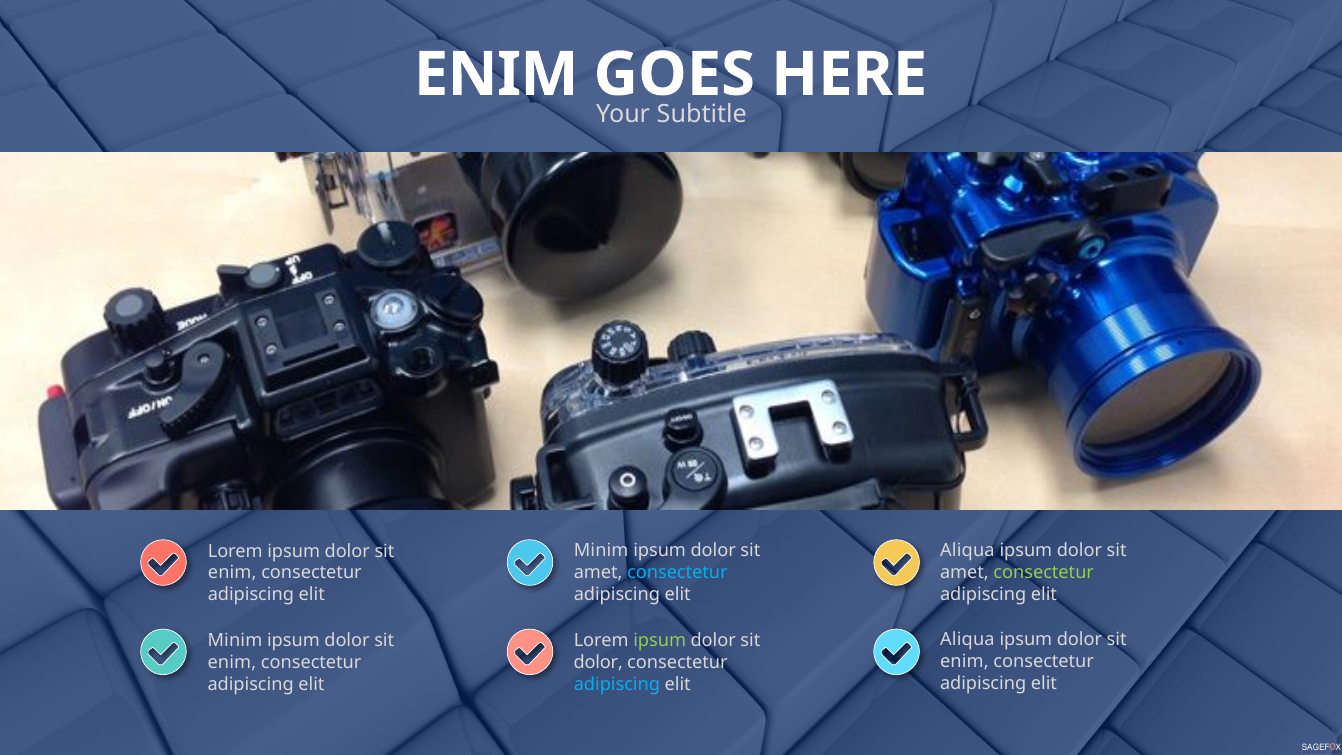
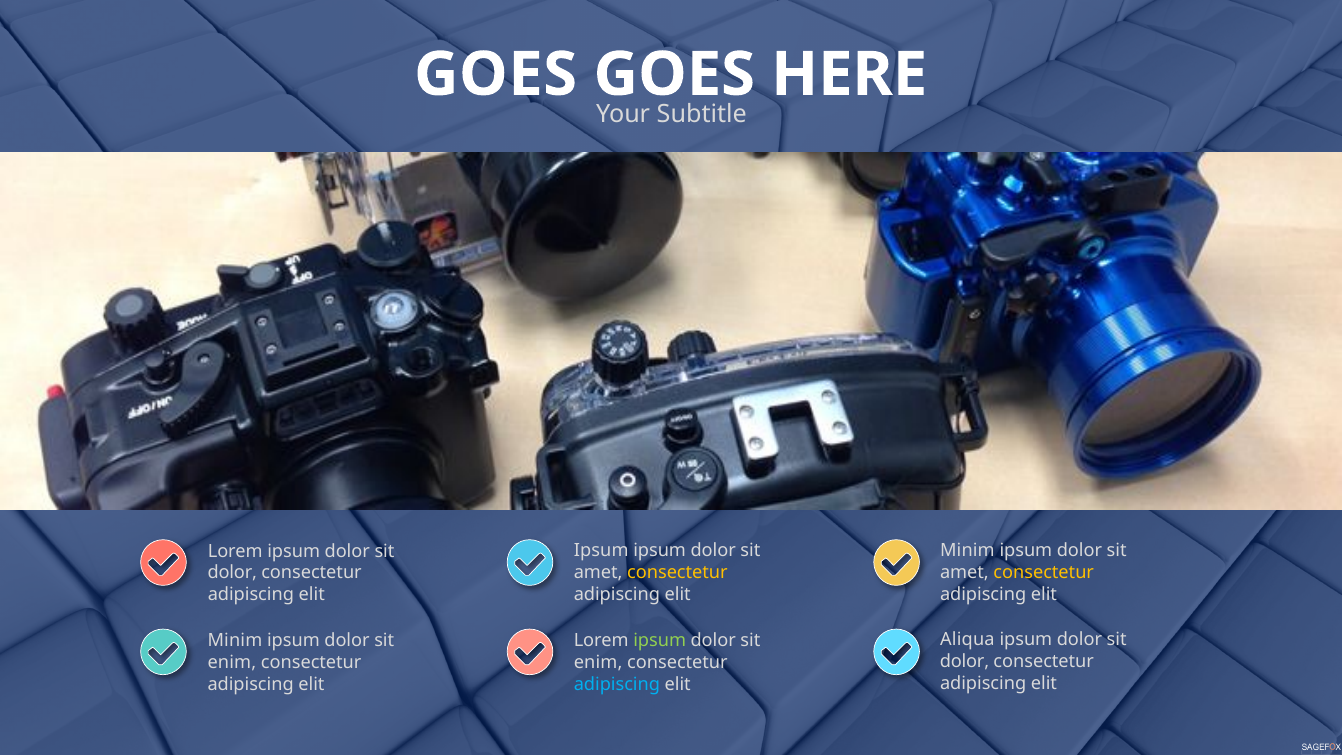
ENIM at (496, 75): ENIM -> GOES
Minim at (601, 550): Minim -> Ipsum
Aliqua at (967, 550): Aliqua -> Minim
consectetur at (677, 572) colour: light blue -> yellow
consectetur at (1044, 572) colour: light green -> yellow
enim at (232, 573): enim -> dolor
enim at (964, 662): enim -> dolor
dolor at (598, 662): dolor -> enim
